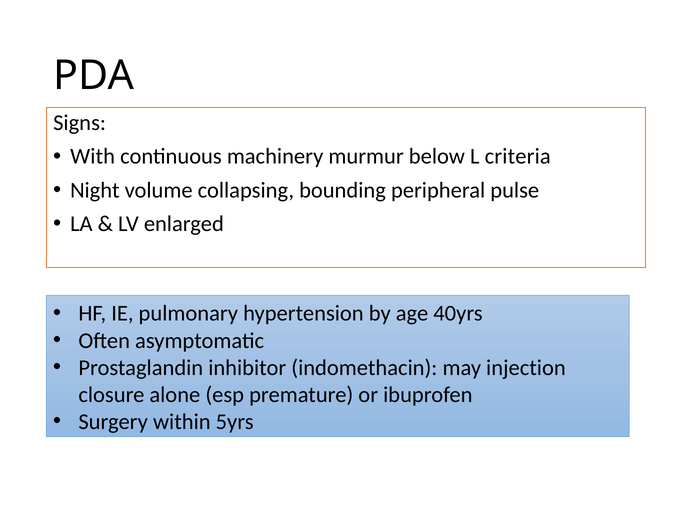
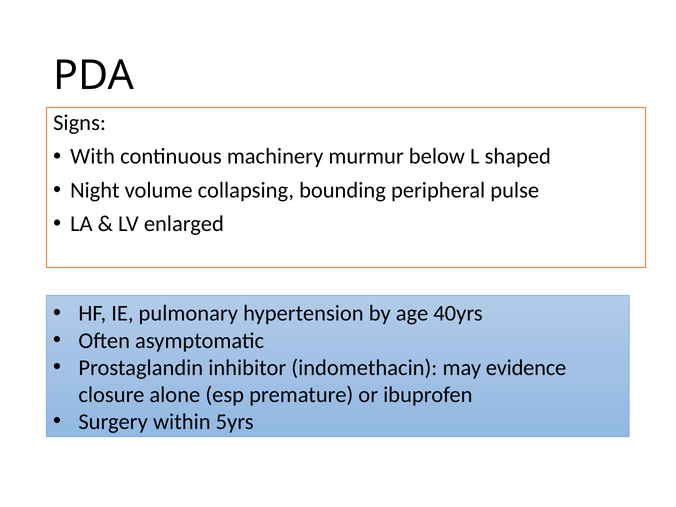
criteria: criteria -> shaped
injection: injection -> evidence
